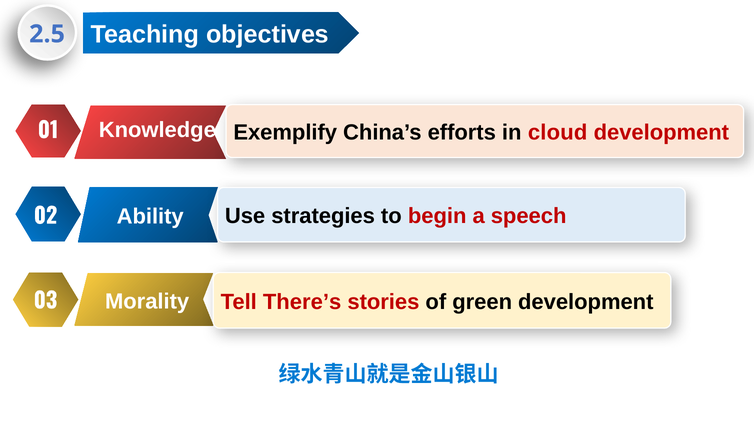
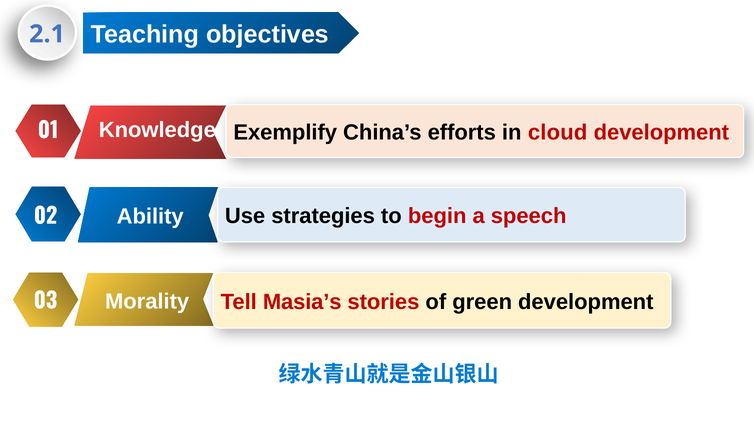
2.5: 2.5 -> 2.1
There’s: There’s -> Masia’s
